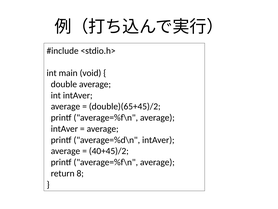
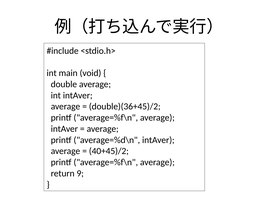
double)(65+45)/2: double)(65+45)/2 -> double)(36+45)/2
8: 8 -> 9
